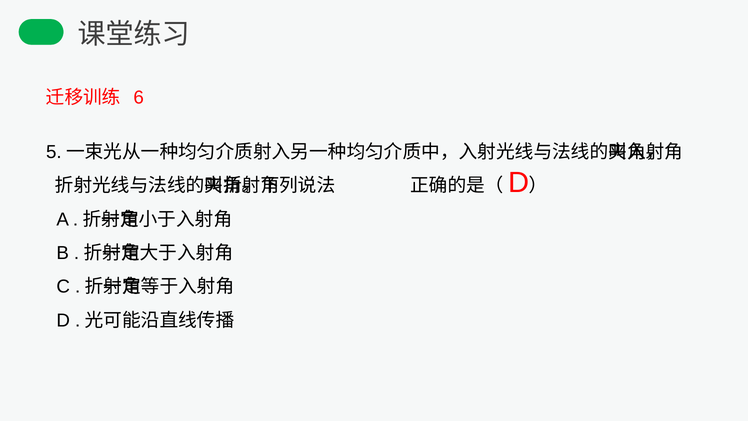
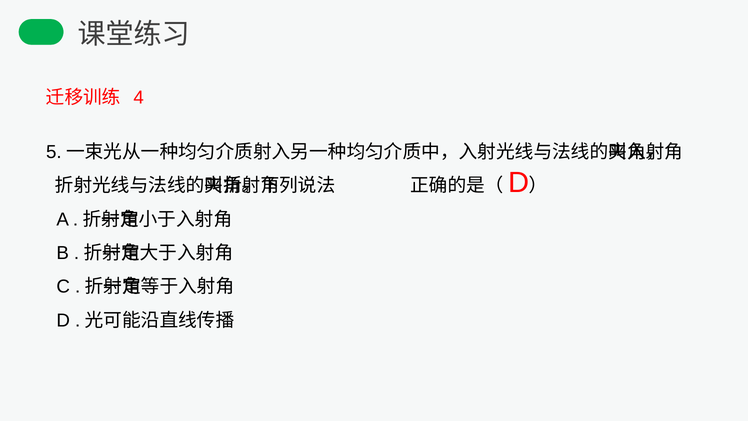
6: 6 -> 4
